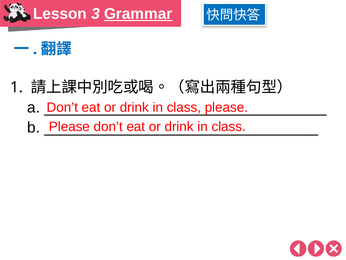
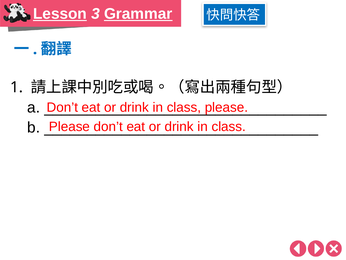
Lesson underline: none -> present
